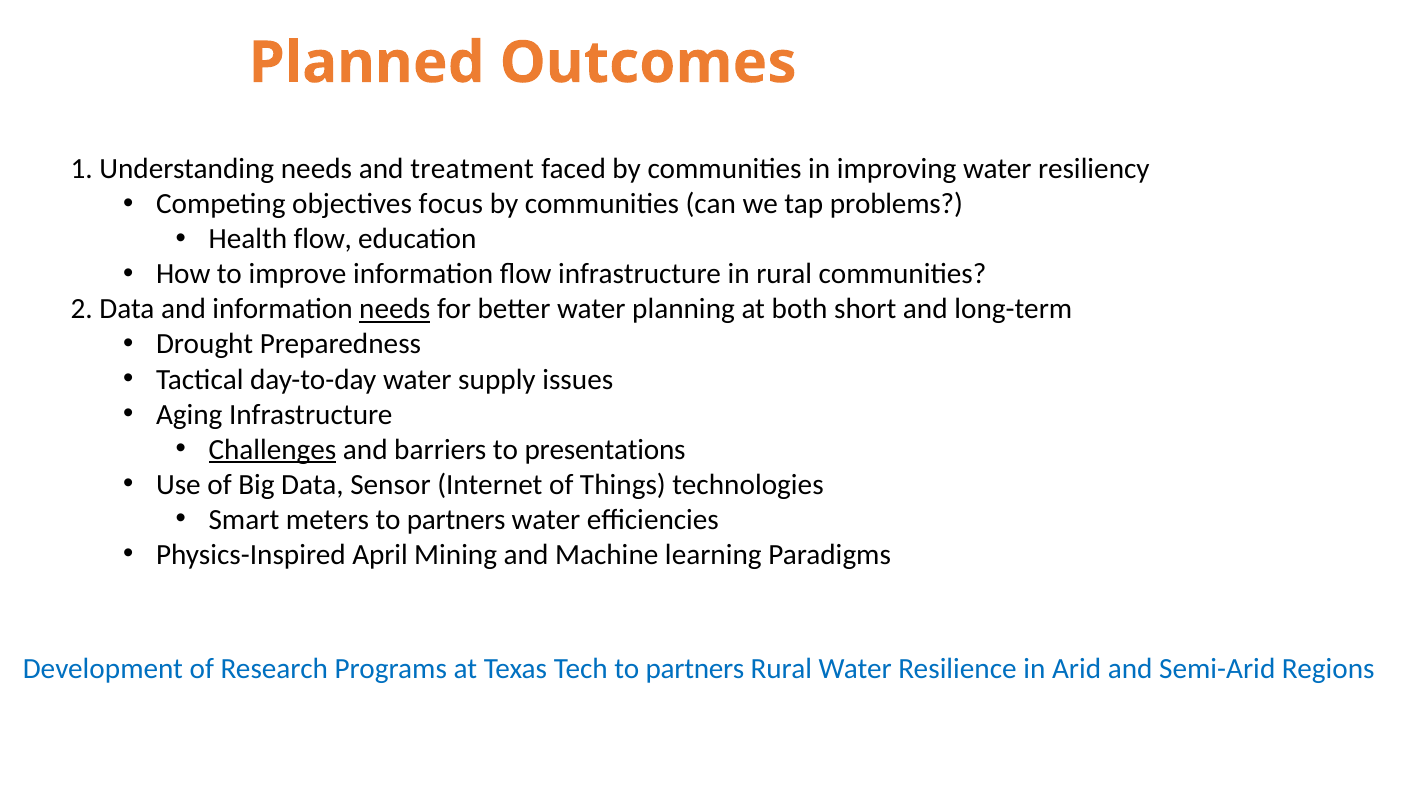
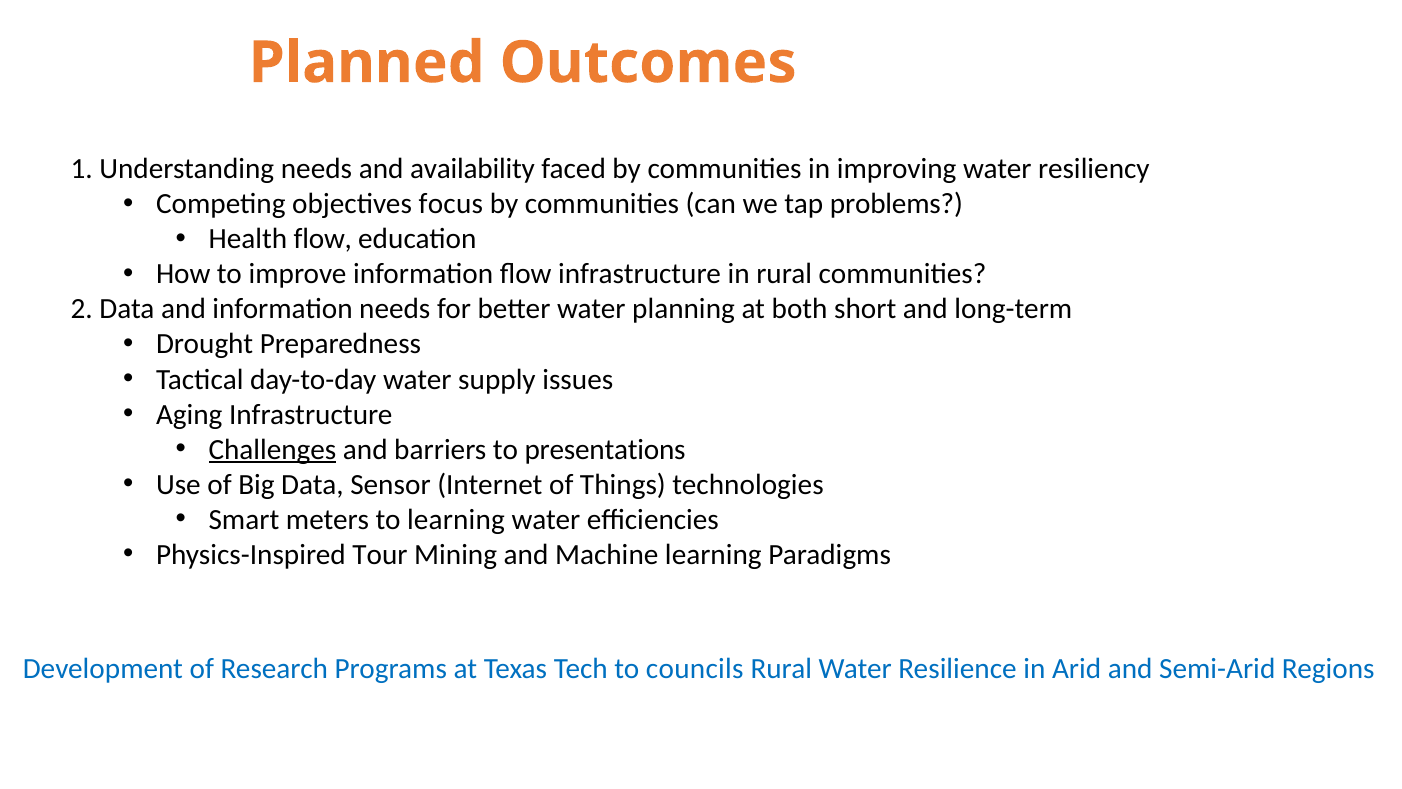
treatment: treatment -> availability
needs at (395, 309) underline: present -> none
meters to partners: partners -> learning
April: April -> Tour
Tech to partners: partners -> councils
